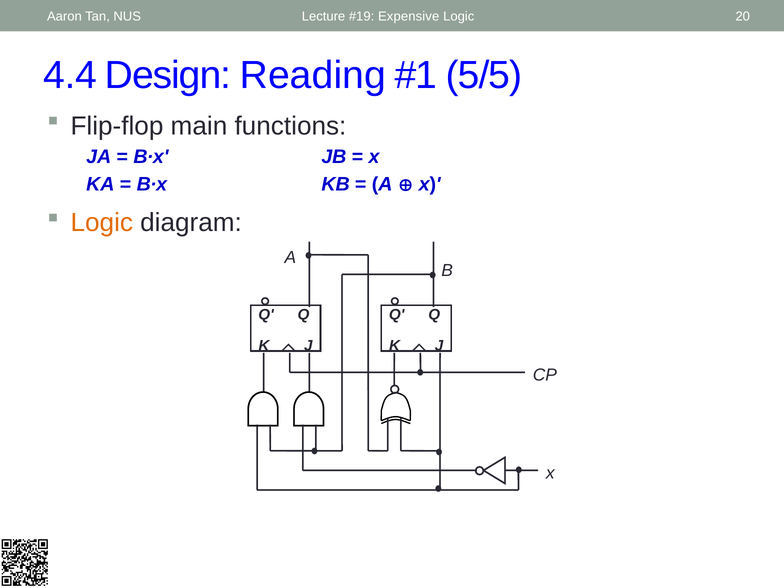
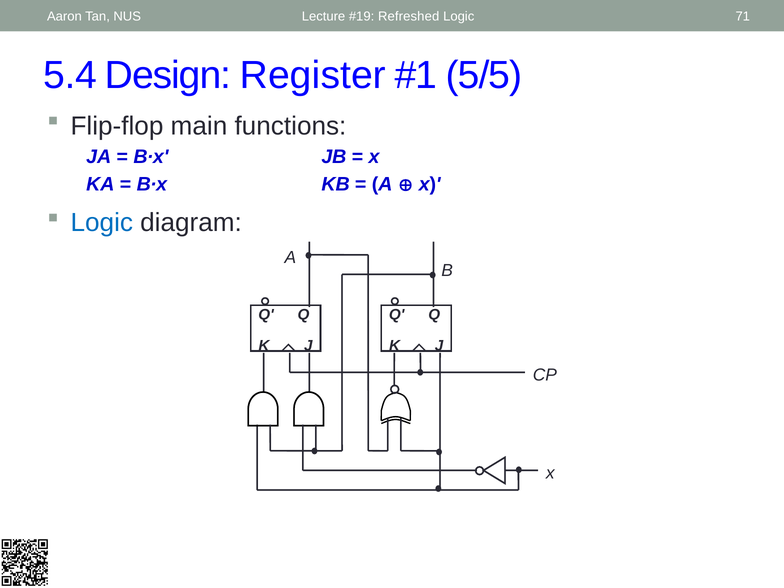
Expensive: Expensive -> Refreshed
20: 20 -> 71
4.4: 4.4 -> 5.4
Reading: Reading -> Register
Logic at (102, 223) colour: orange -> blue
